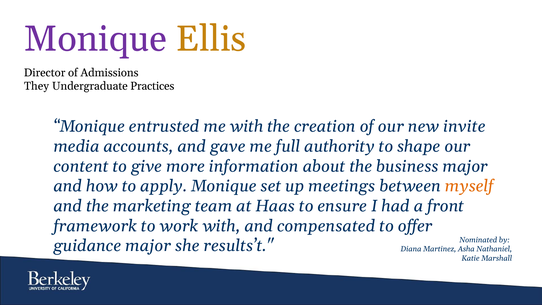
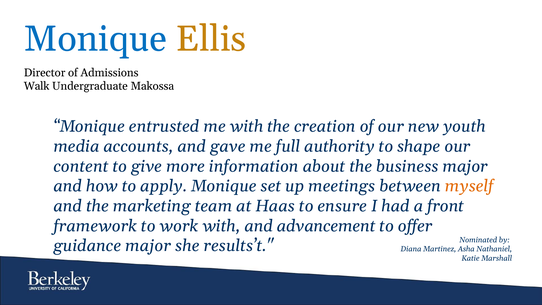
Monique at (95, 39) colour: purple -> blue
They: They -> Walk
Practices: Practices -> Makossa
invite: invite -> youth
compensated: compensated -> advancement
